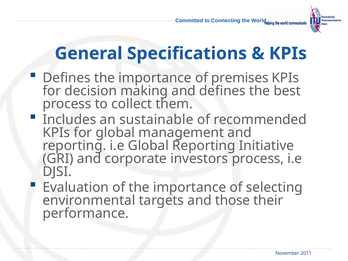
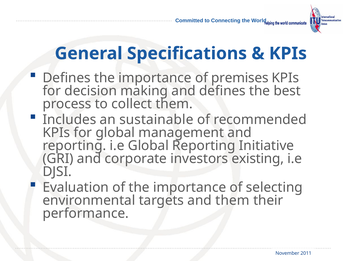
investors process: process -> existing
and those: those -> them
